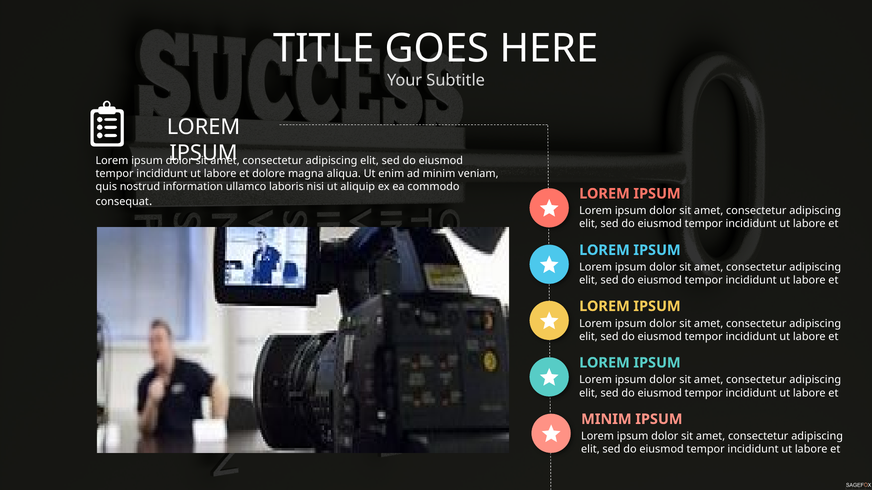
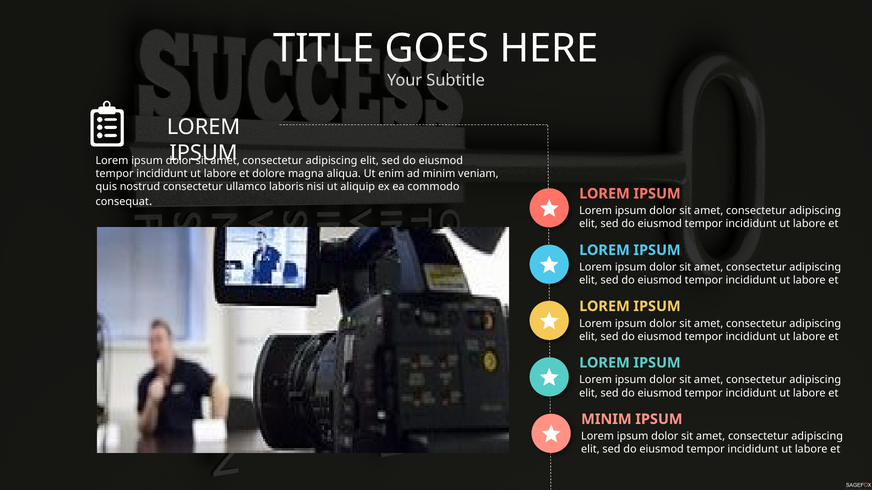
nostrud information: information -> consectetur
